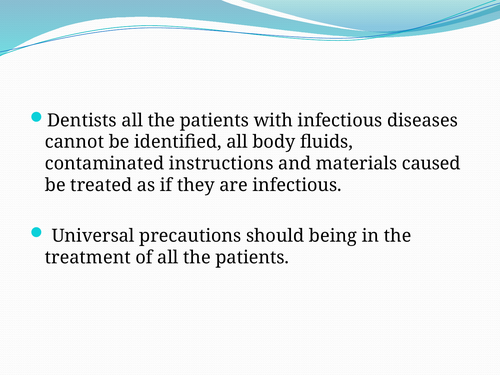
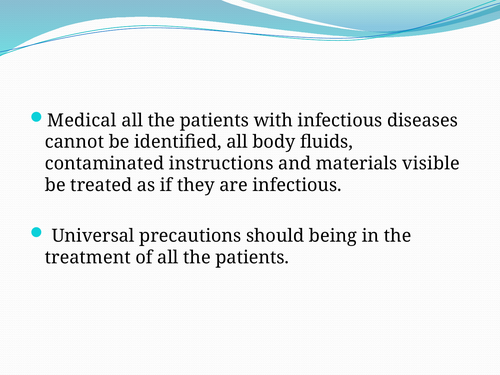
Dentists: Dentists -> Medical
caused: caused -> visible
